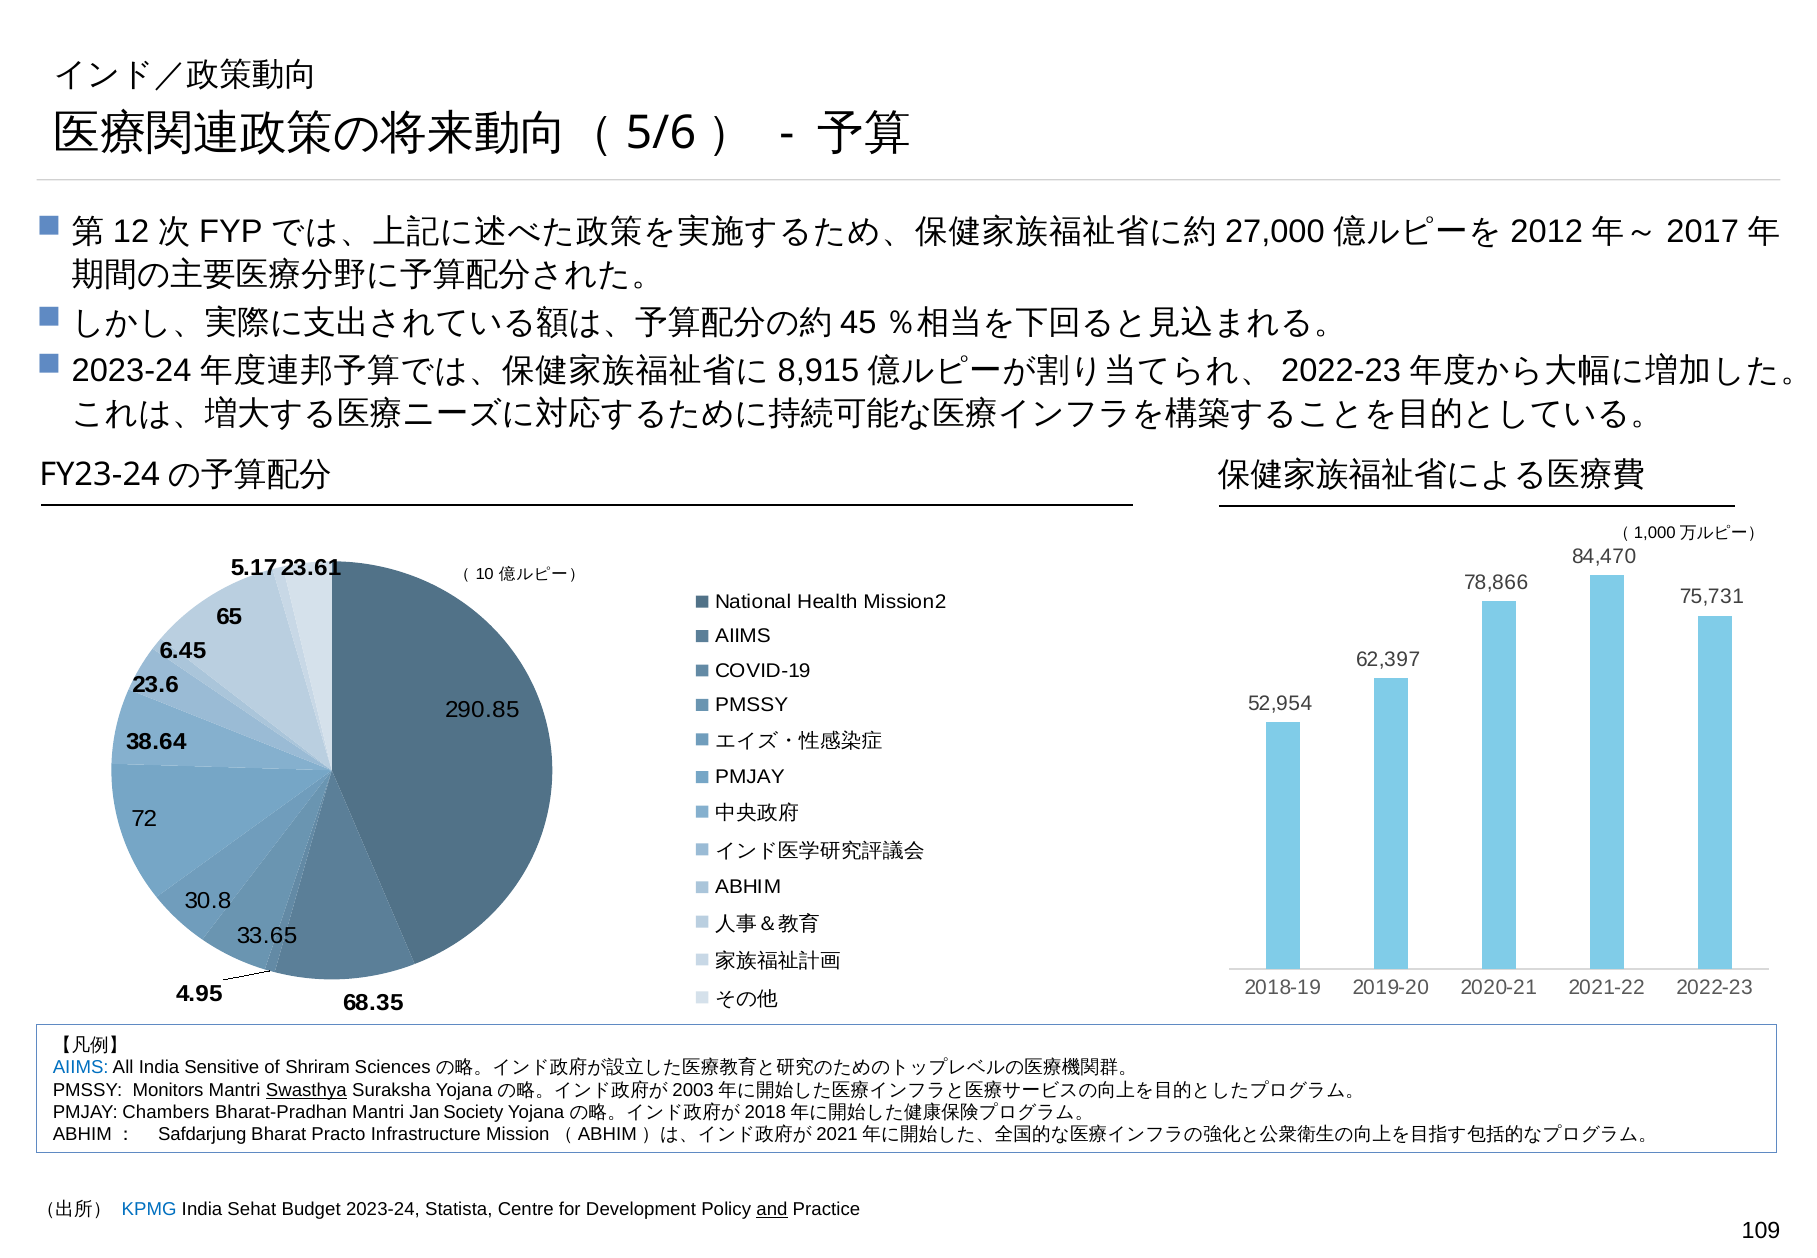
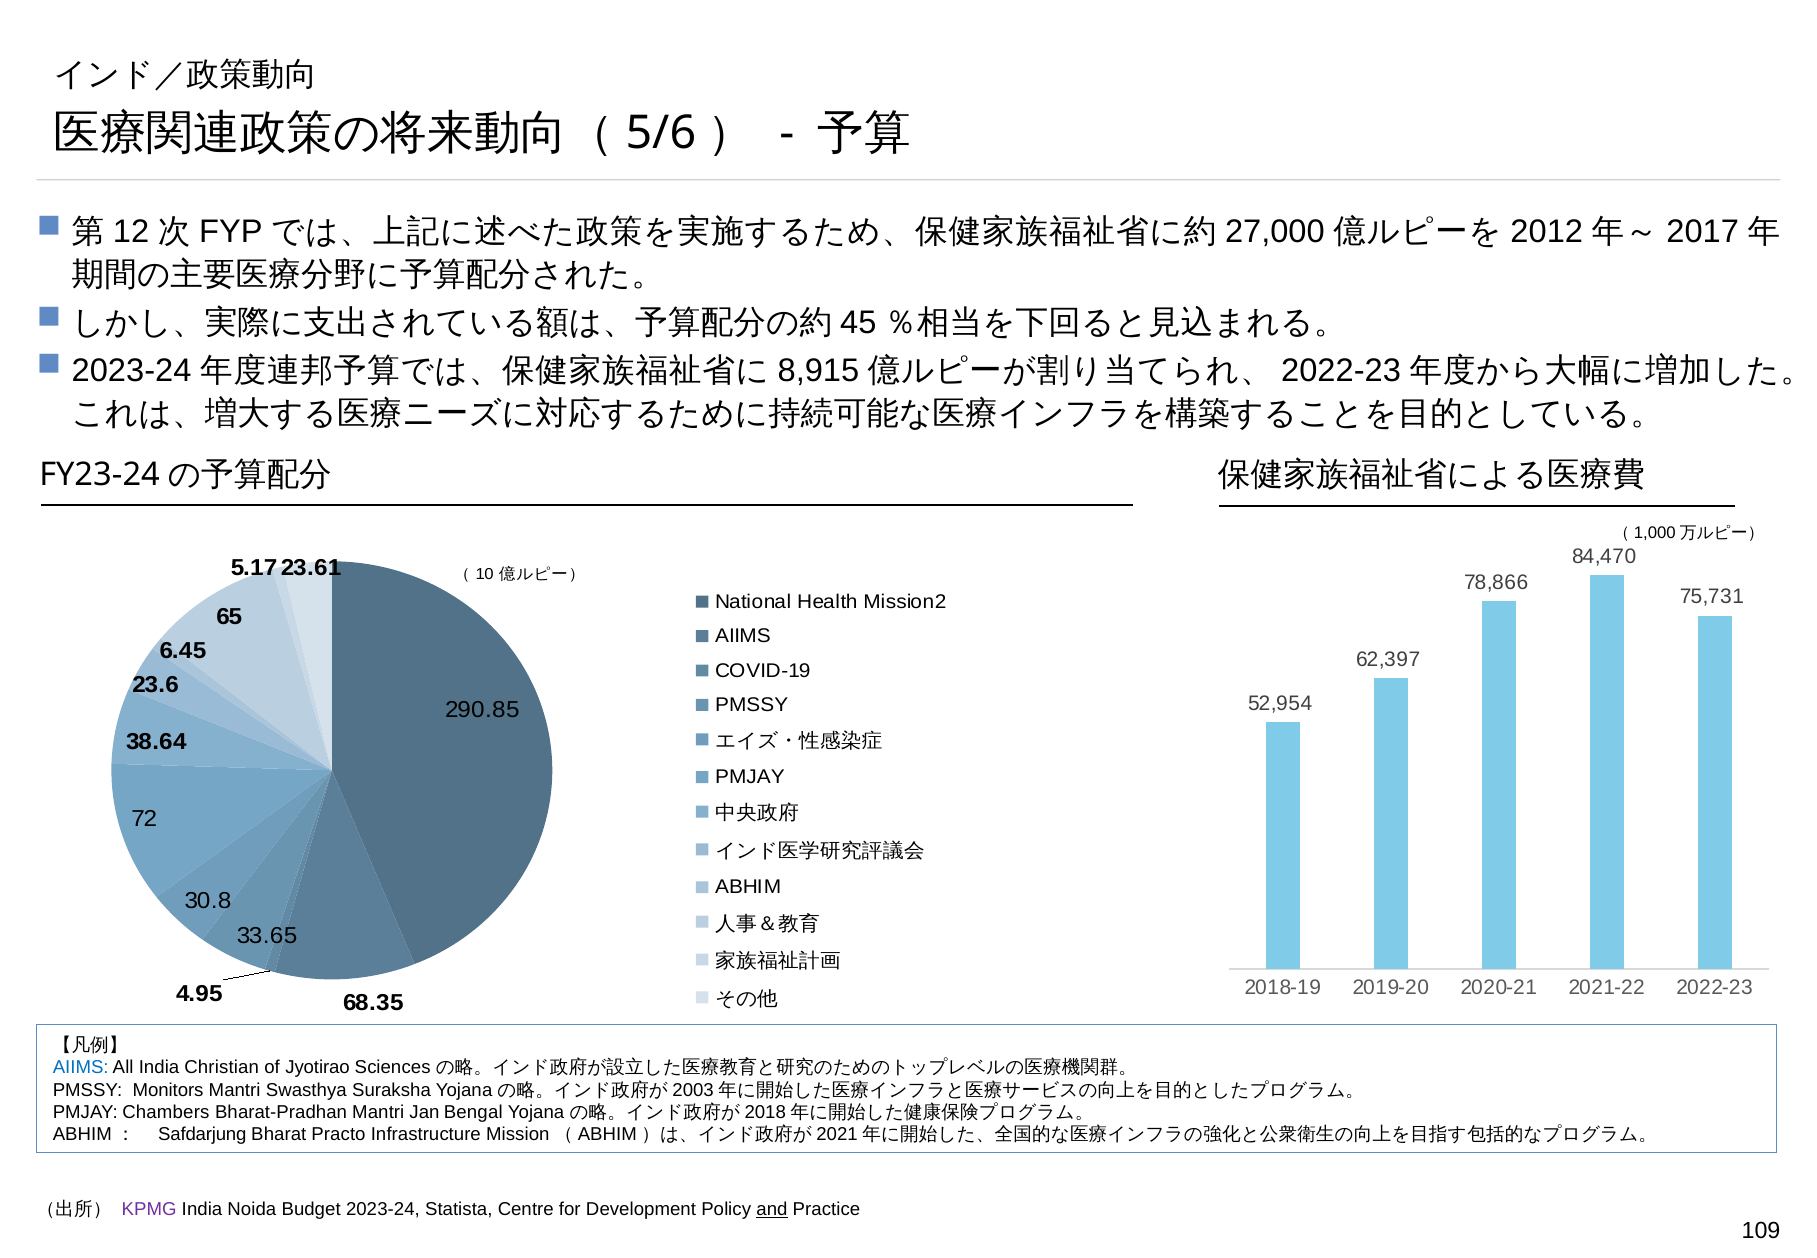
Sensitive: Sensitive -> Christian
Shriram: Shriram -> Jyotirao
Swasthya underline: present -> none
Society: Society -> Bengal
KPMG colour: blue -> purple
Sehat: Sehat -> Noida
